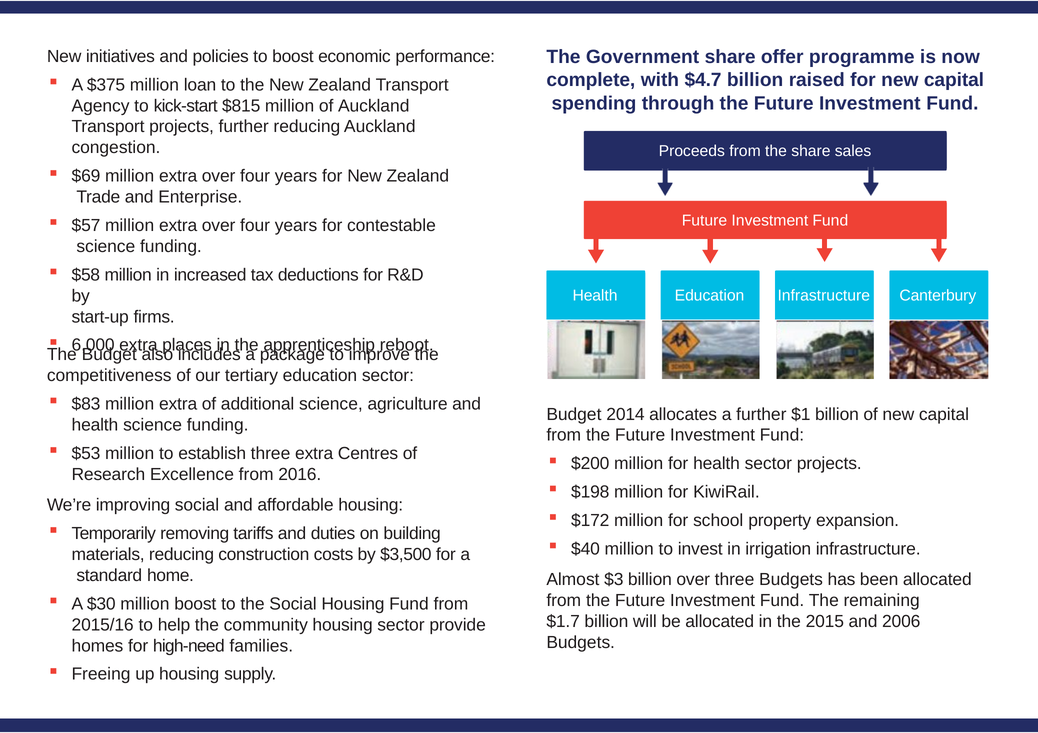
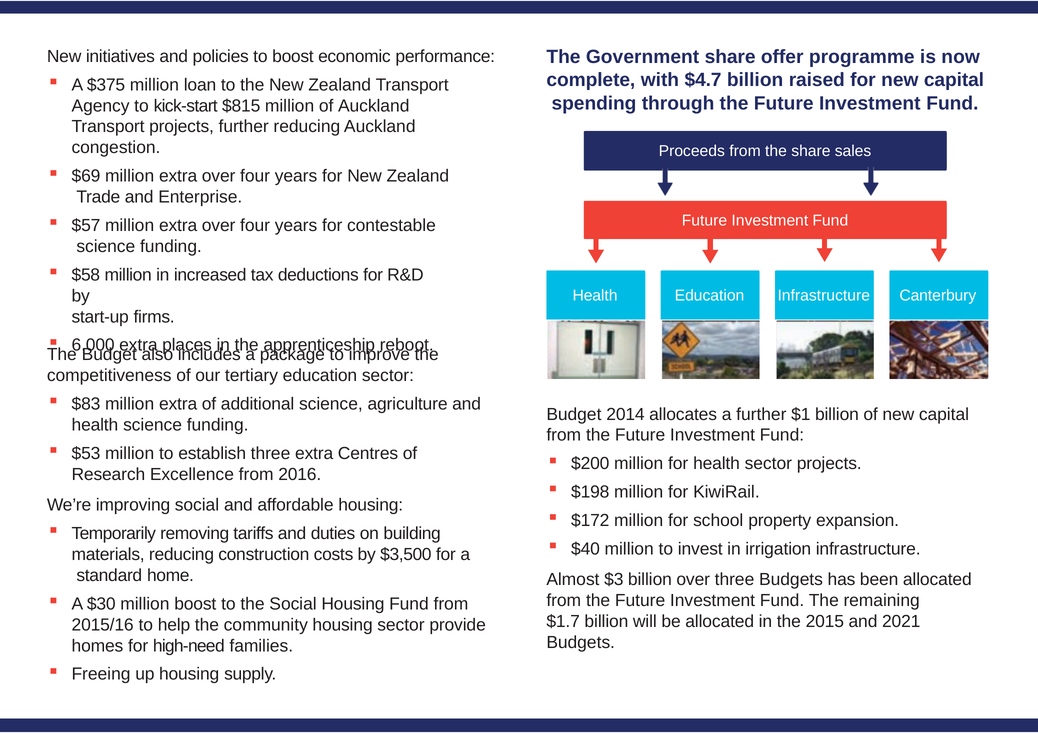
2006: 2006 -> 2021
